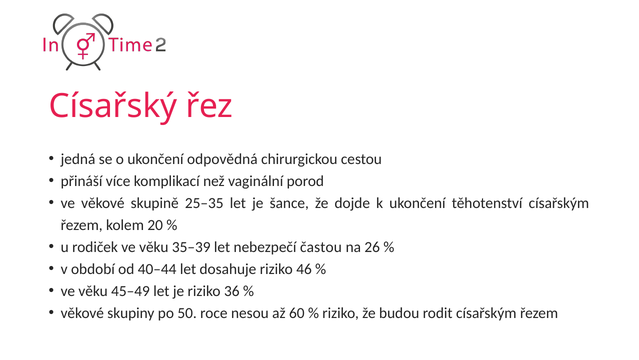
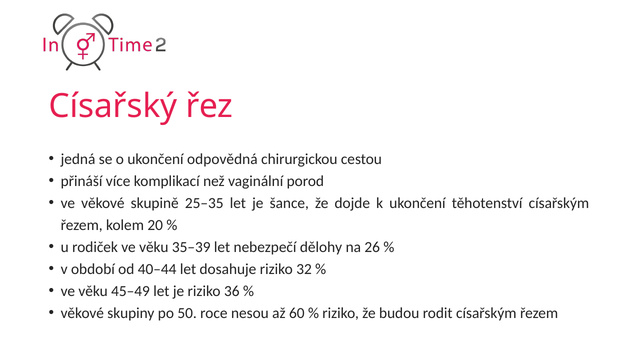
častou: častou -> dělohy
46: 46 -> 32
